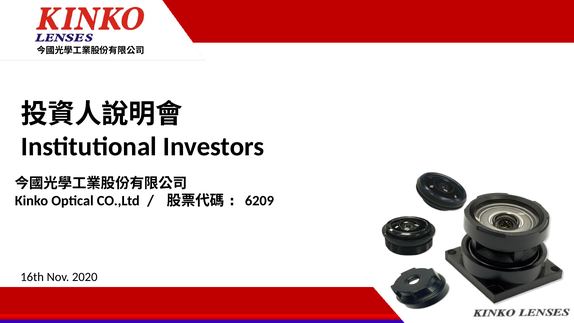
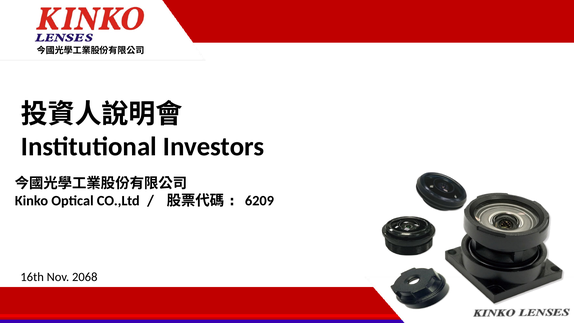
2020: 2020 -> 2068
